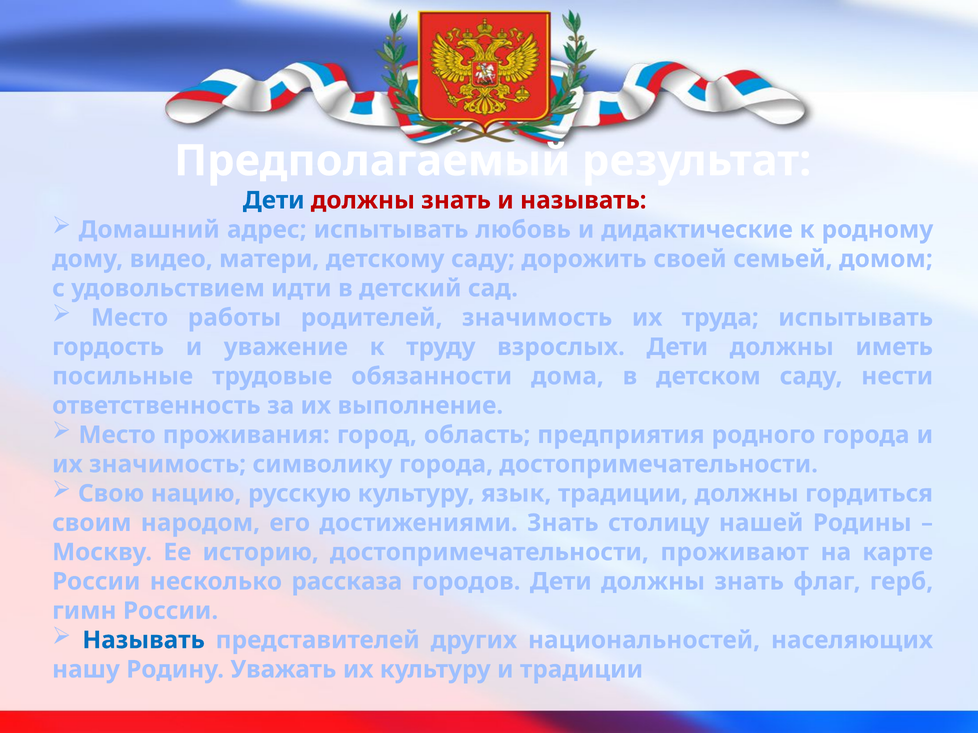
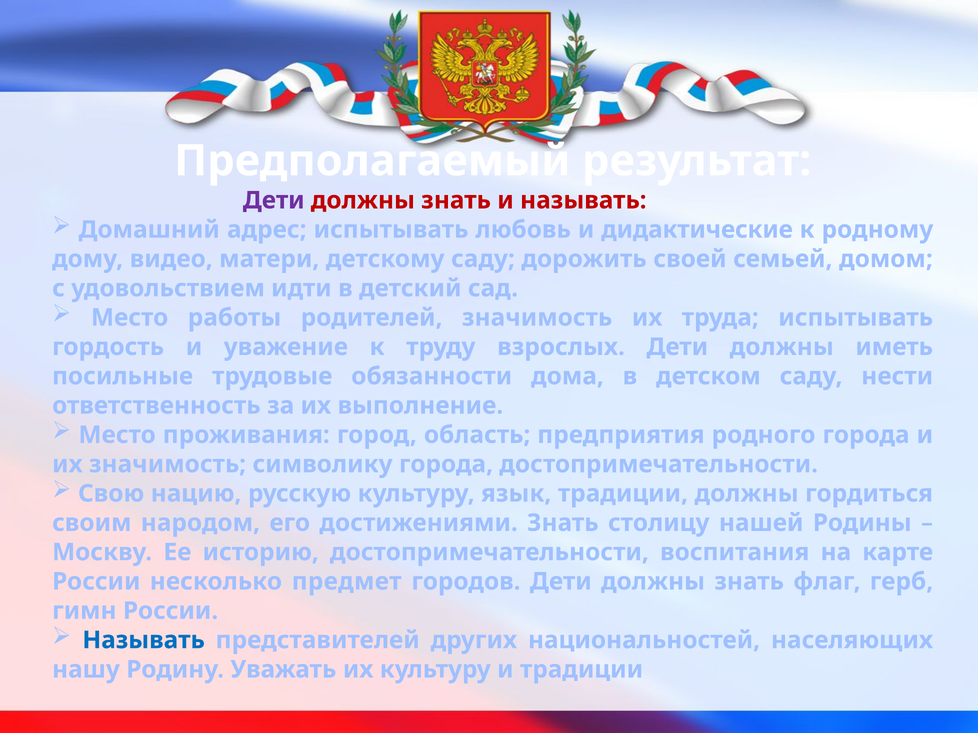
Дети at (274, 200) colour: blue -> purple
проживают: проживают -> воспитания
рассказа: рассказа -> предмет
